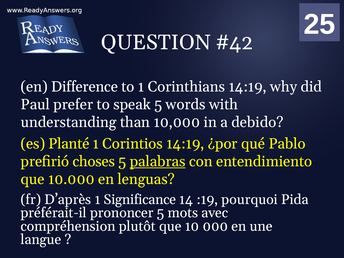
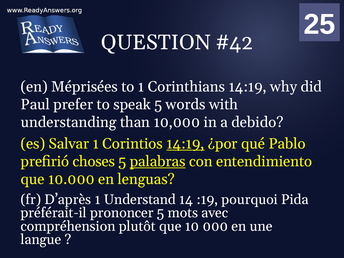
Difference: Difference -> Méprisées
Planté: Planté -> Salvar
14:19 at (185, 144) underline: none -> present
Significance: Significance -> Understand
